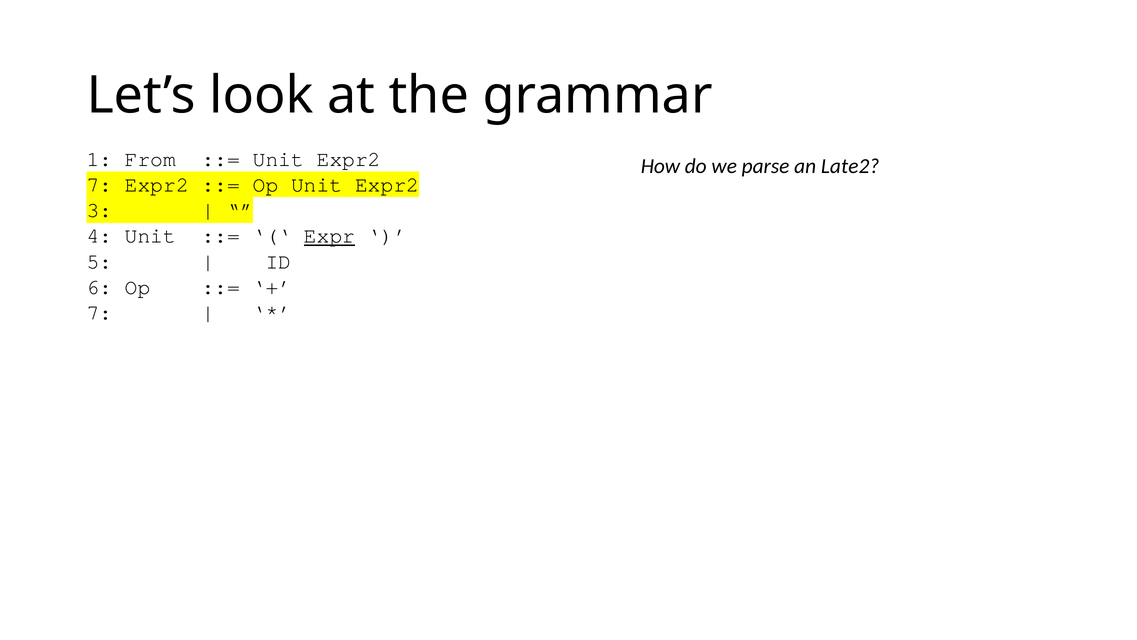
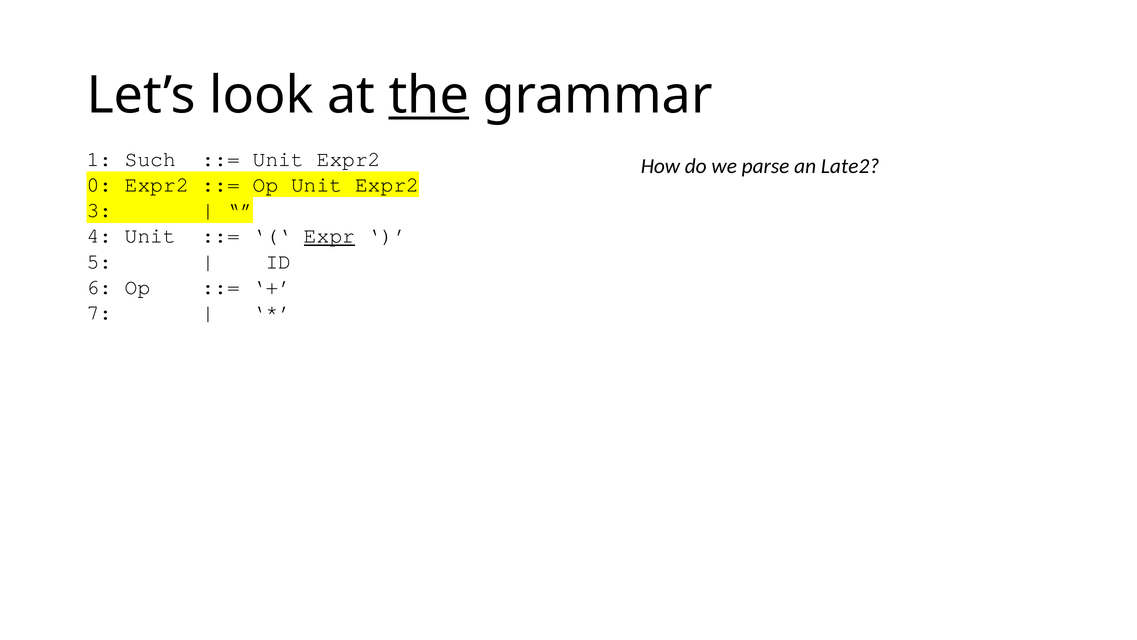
the underline: none -> present
From: From -> Such
7 at (99, 185): 7 -> 0
